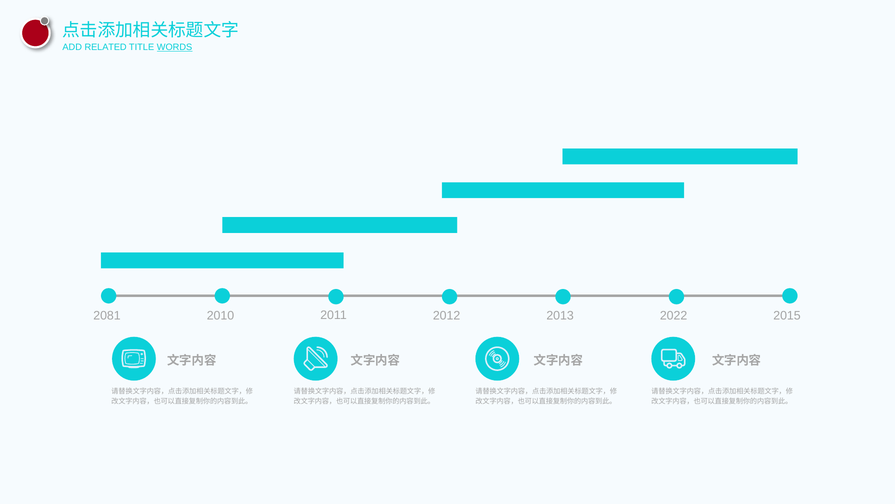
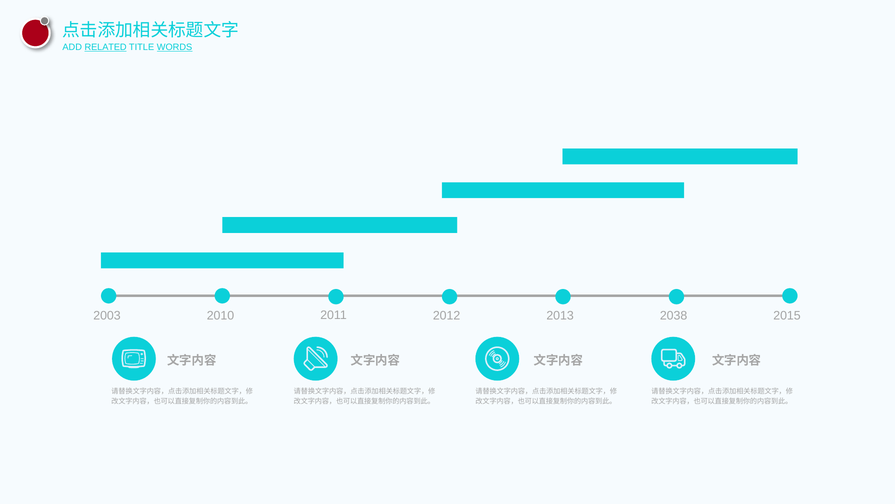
RELATED underline: none -> present
2081: 2081 -> 2003
2022: 2022 -> 2038
